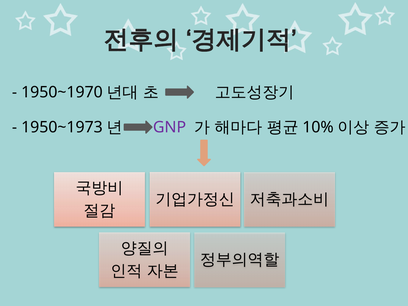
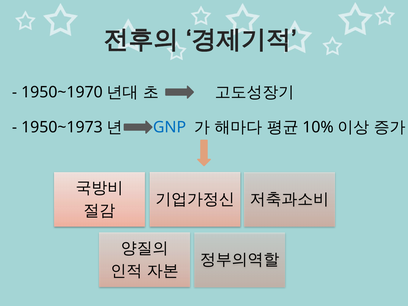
GNP colour: purple -> blue
